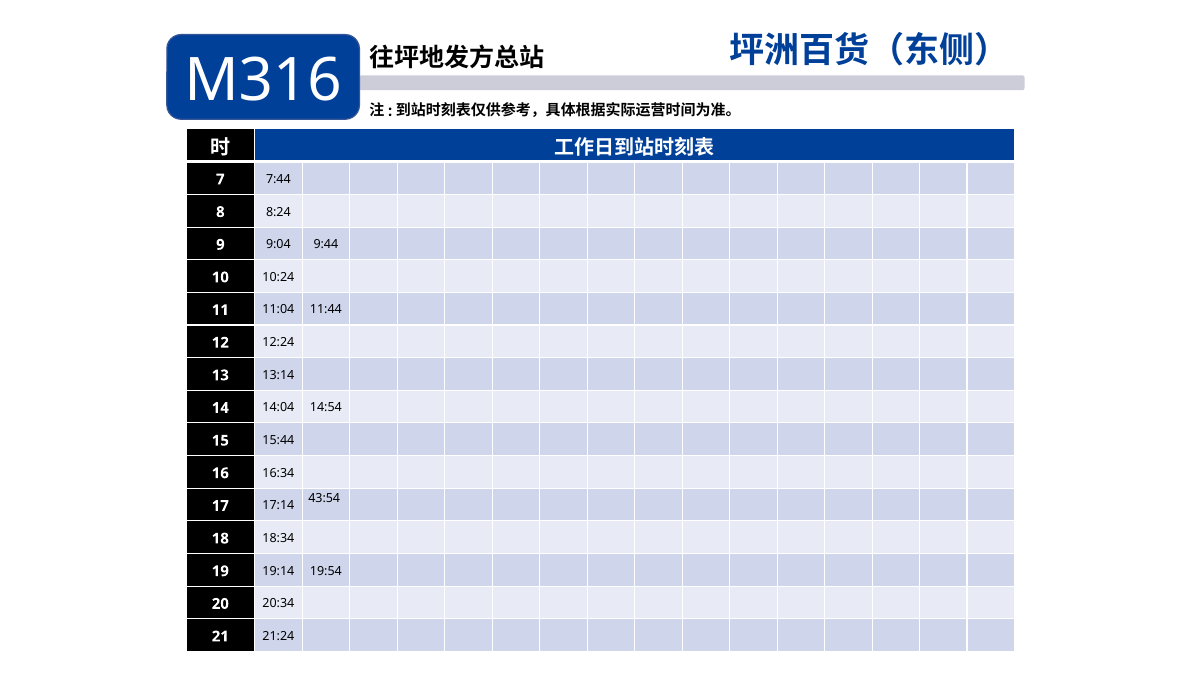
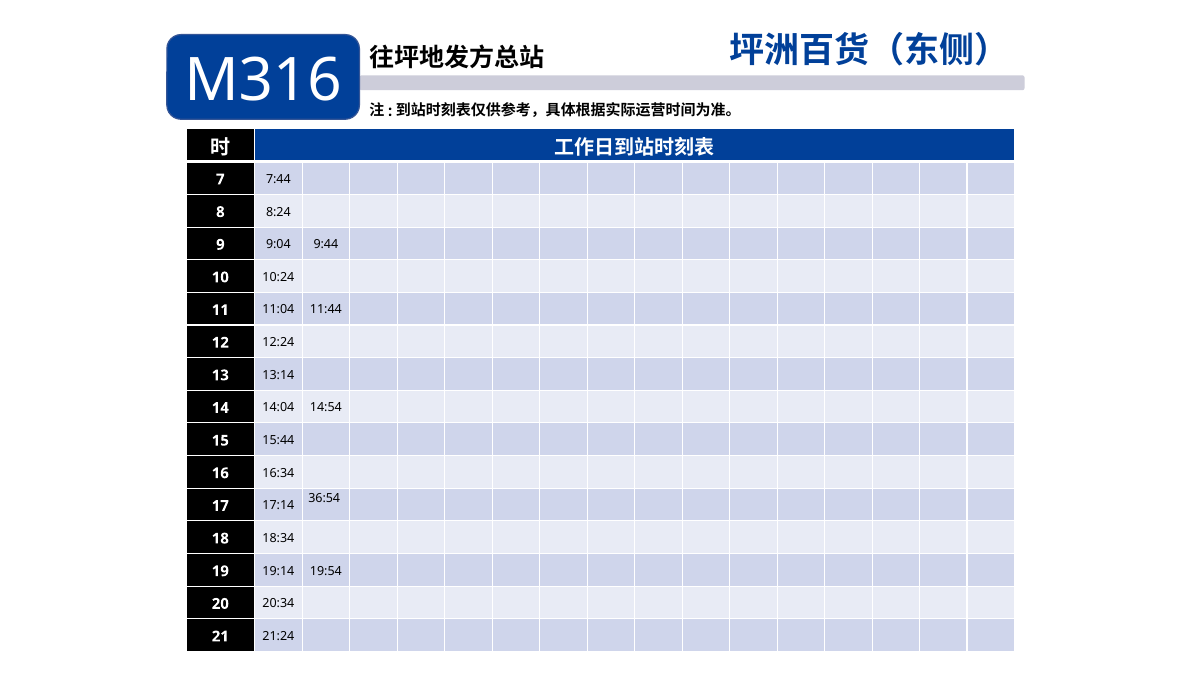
43:54: 43:54 -> 36:54
